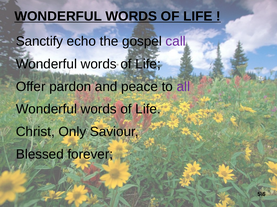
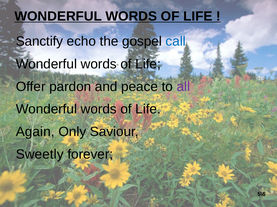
call colour: purple -> blue
Christ: Christ -> Again
Blessed: Blessed -> Sweetly
